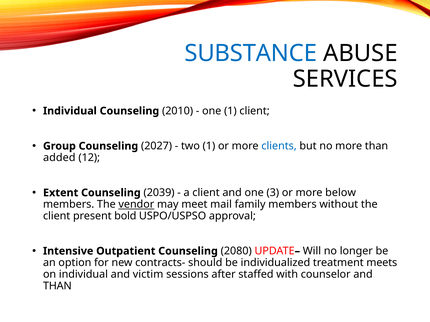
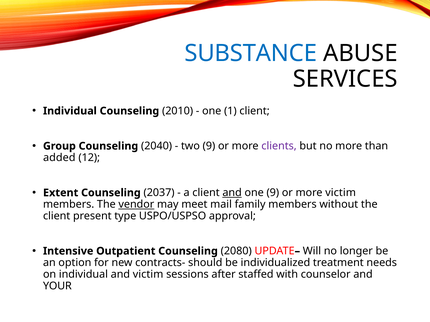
2027: 2027 -> 2040
two 1: 1 -> 9
clients colour: blue -> purple
2039: 2039 -> 2037
and at (232, 193) underline: none -> present
one 3: 3 -> 9
more below: below -> victim
bold: bold -> type
meets: meets -> needs
THAN at (57, 286): THAN -> YOUR
